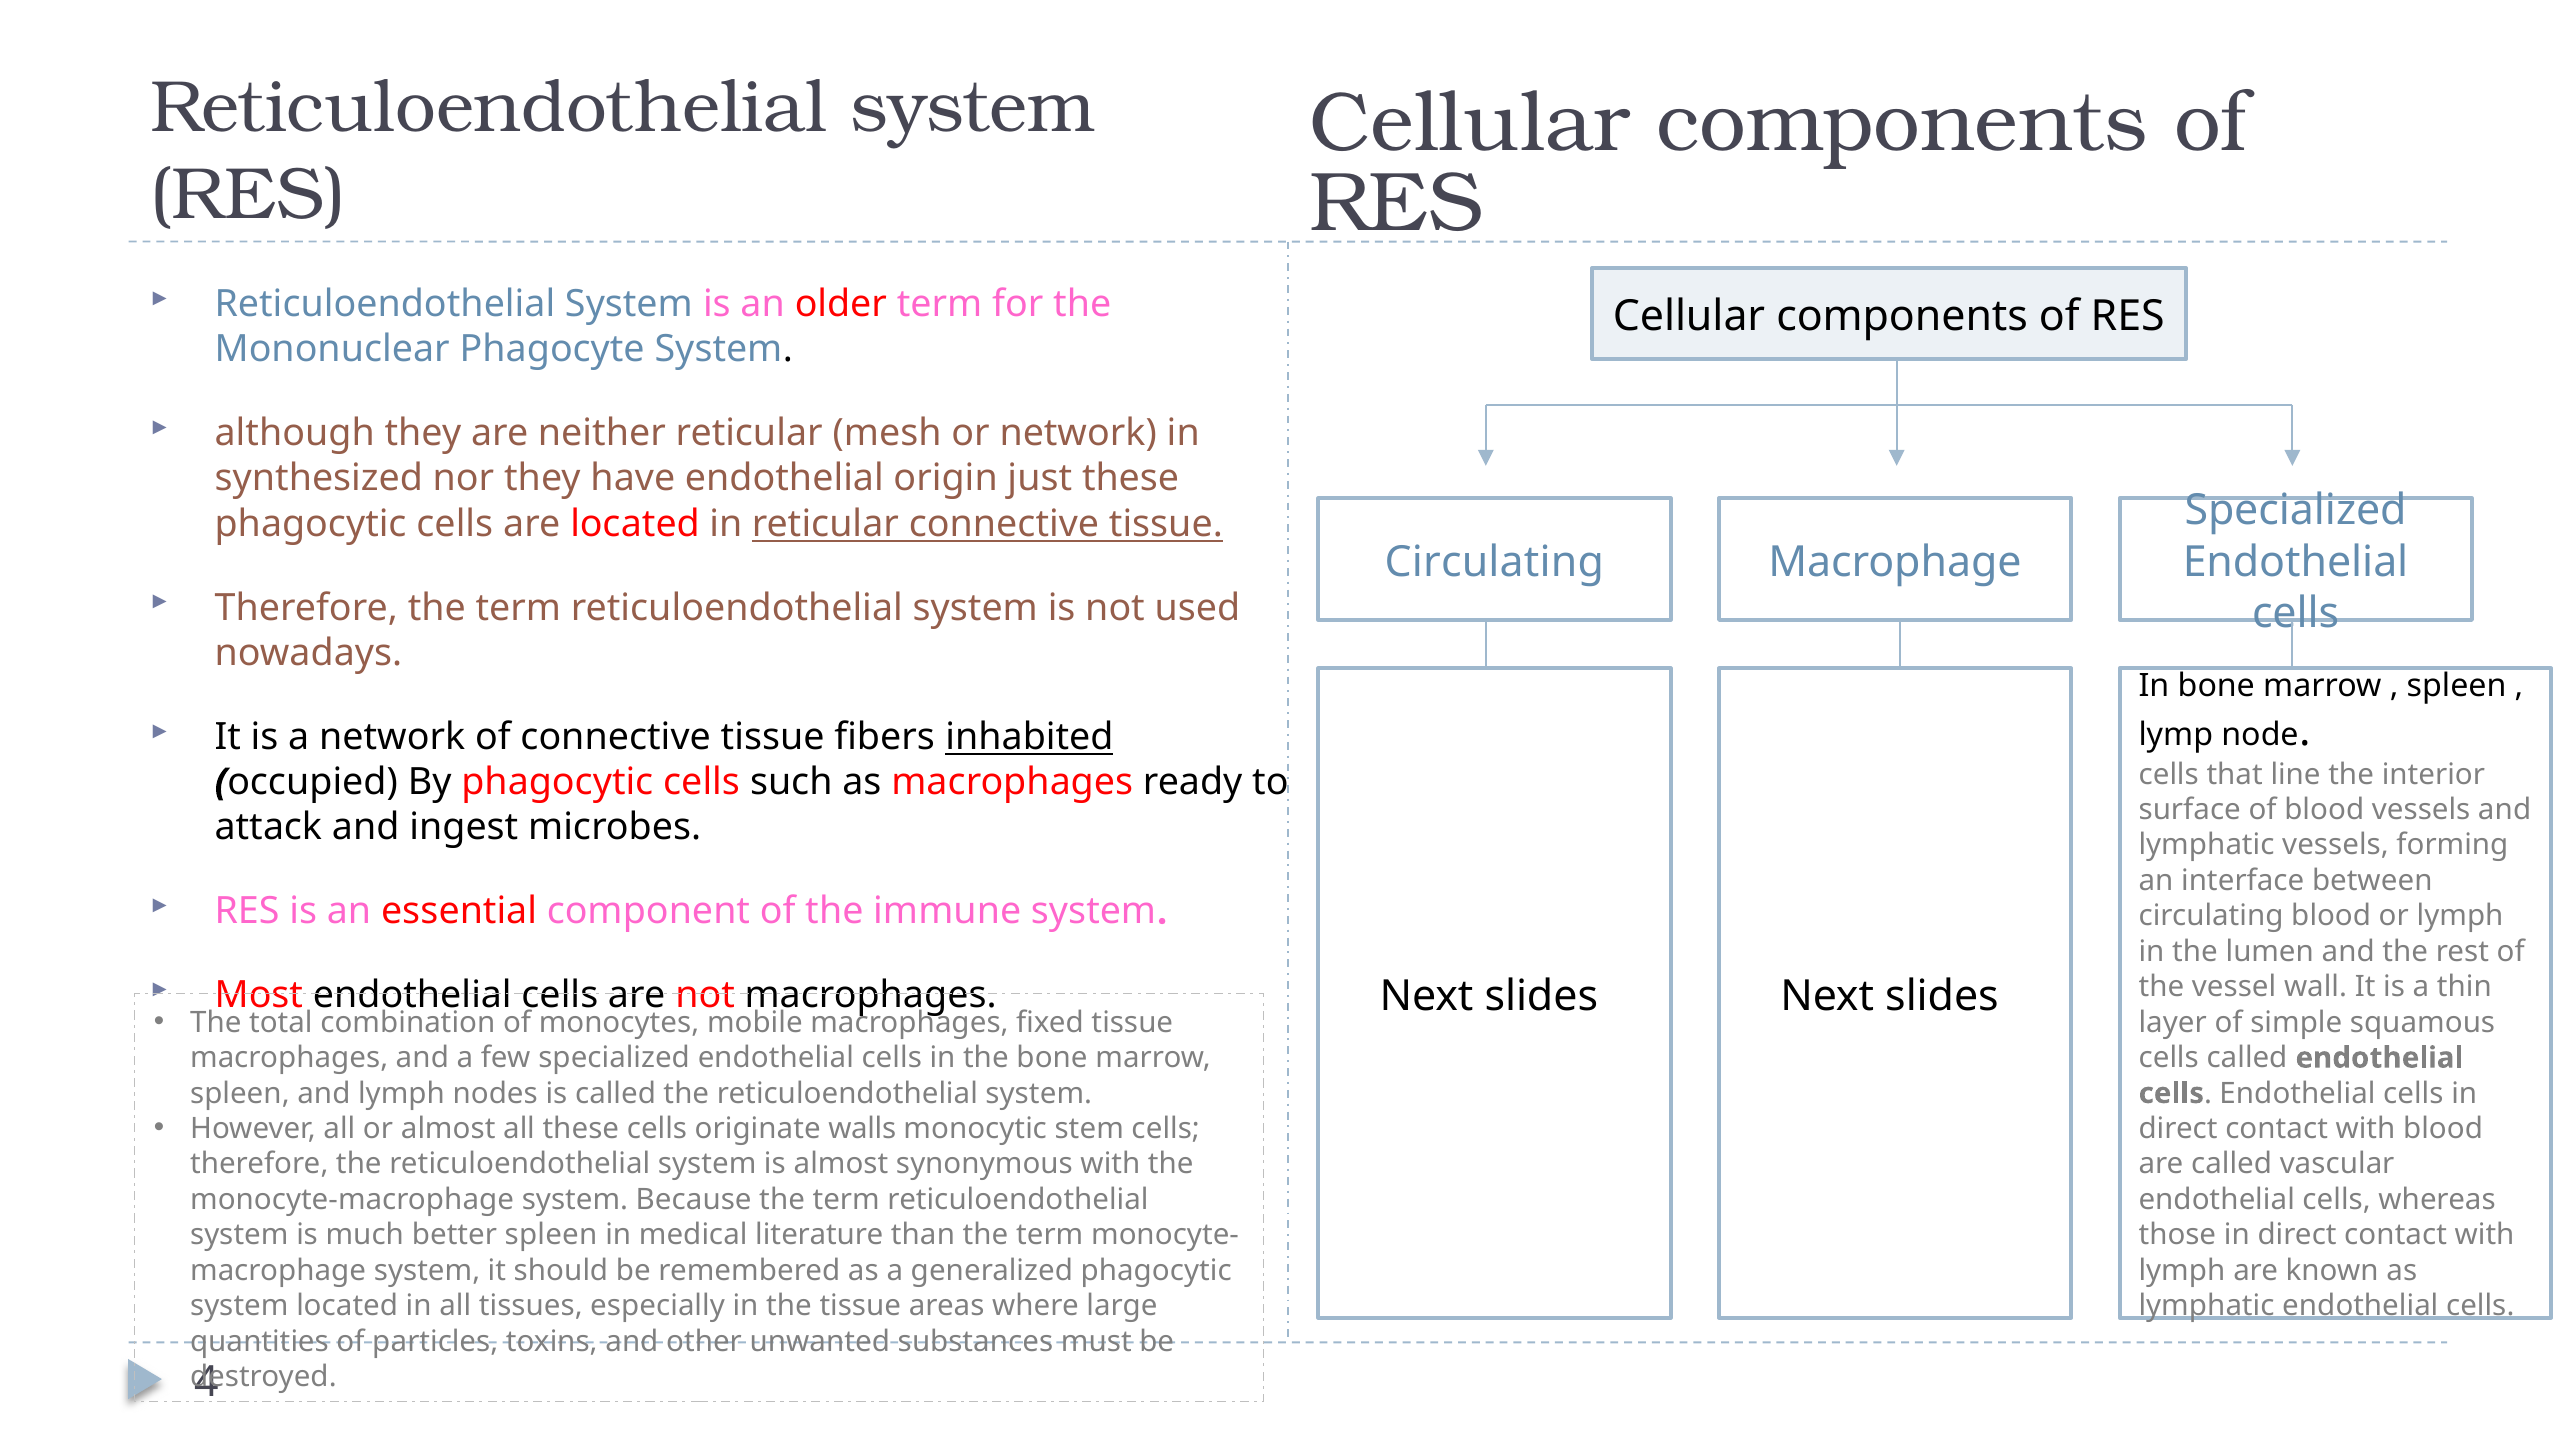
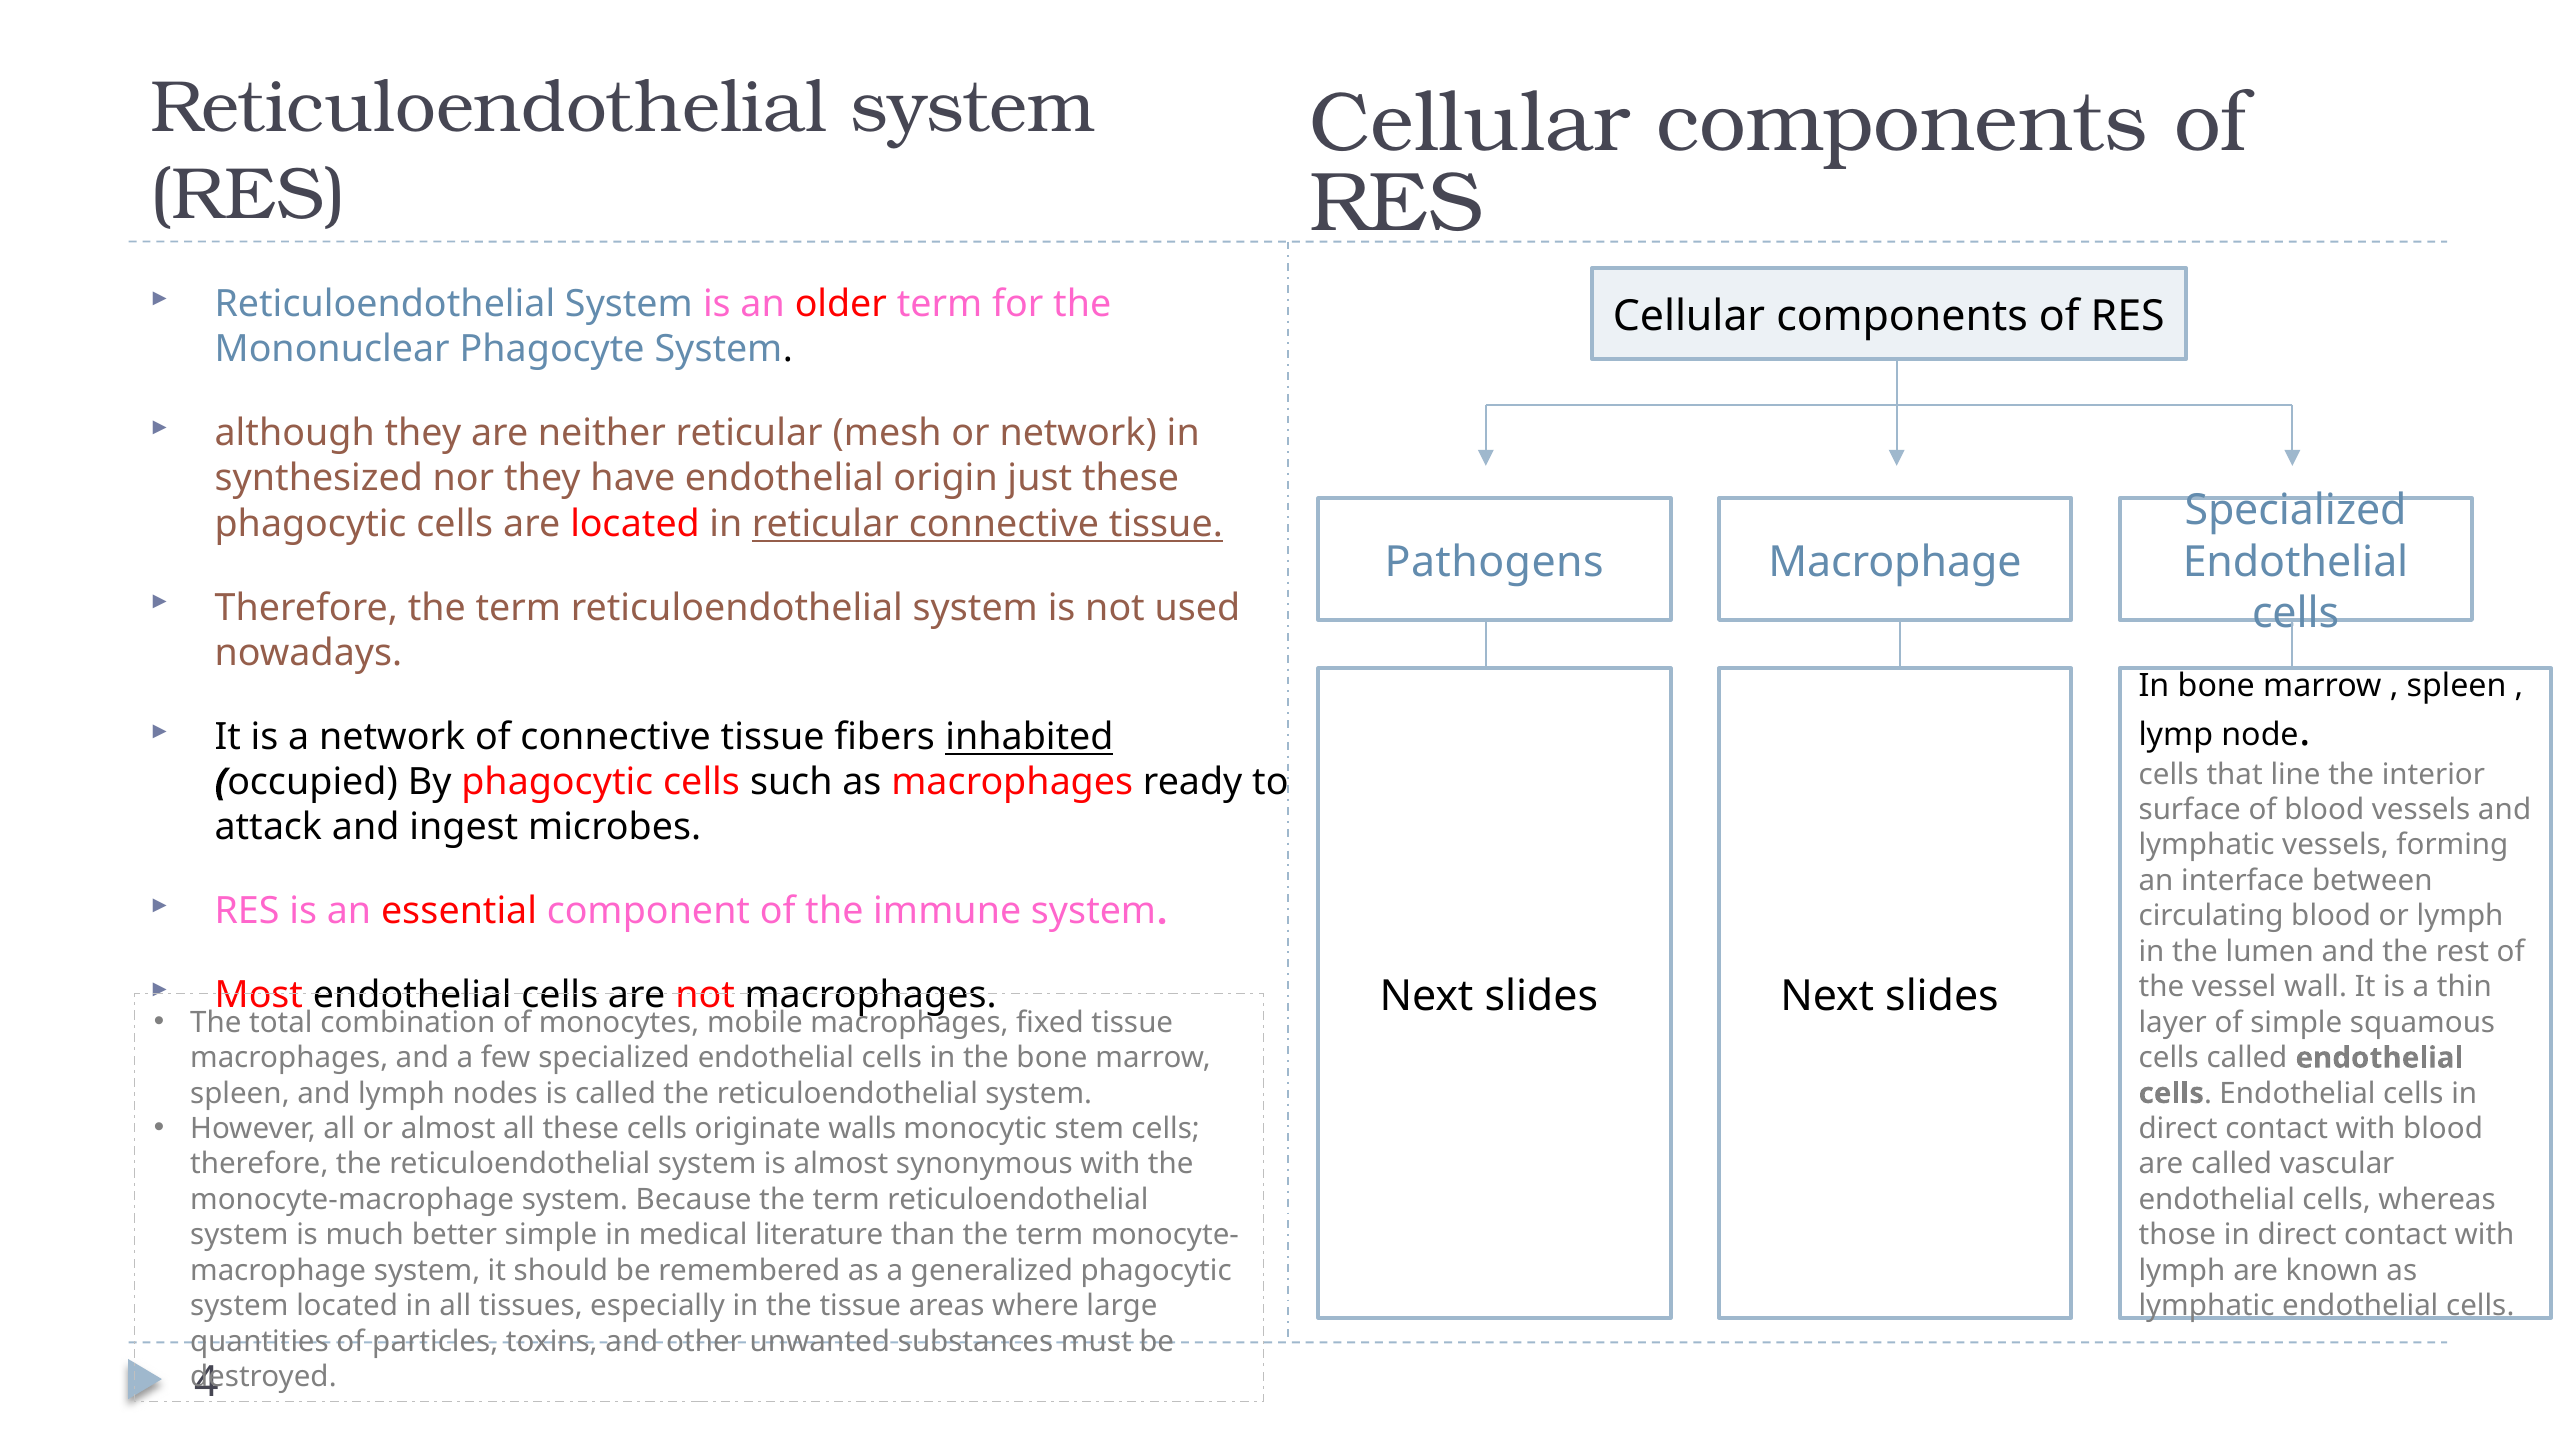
Circulating at (1494, 562): Circulating -> Pathogens
better spleen: spleen -> simple
